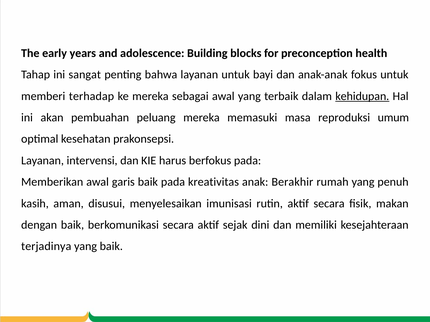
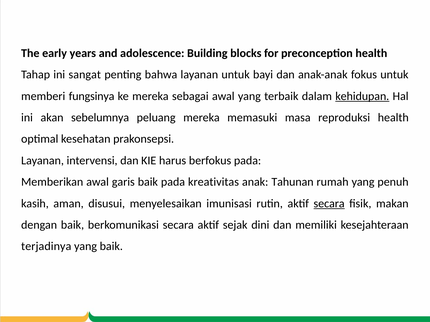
terhadap: terhadap -> fungsinya
pembuahan: pembuahan -> sebelumnya
reproduksi umum: umum -> health
Berakhir: Berakhir -> Tahunan
secara at (329, 204) underline: none -> present
